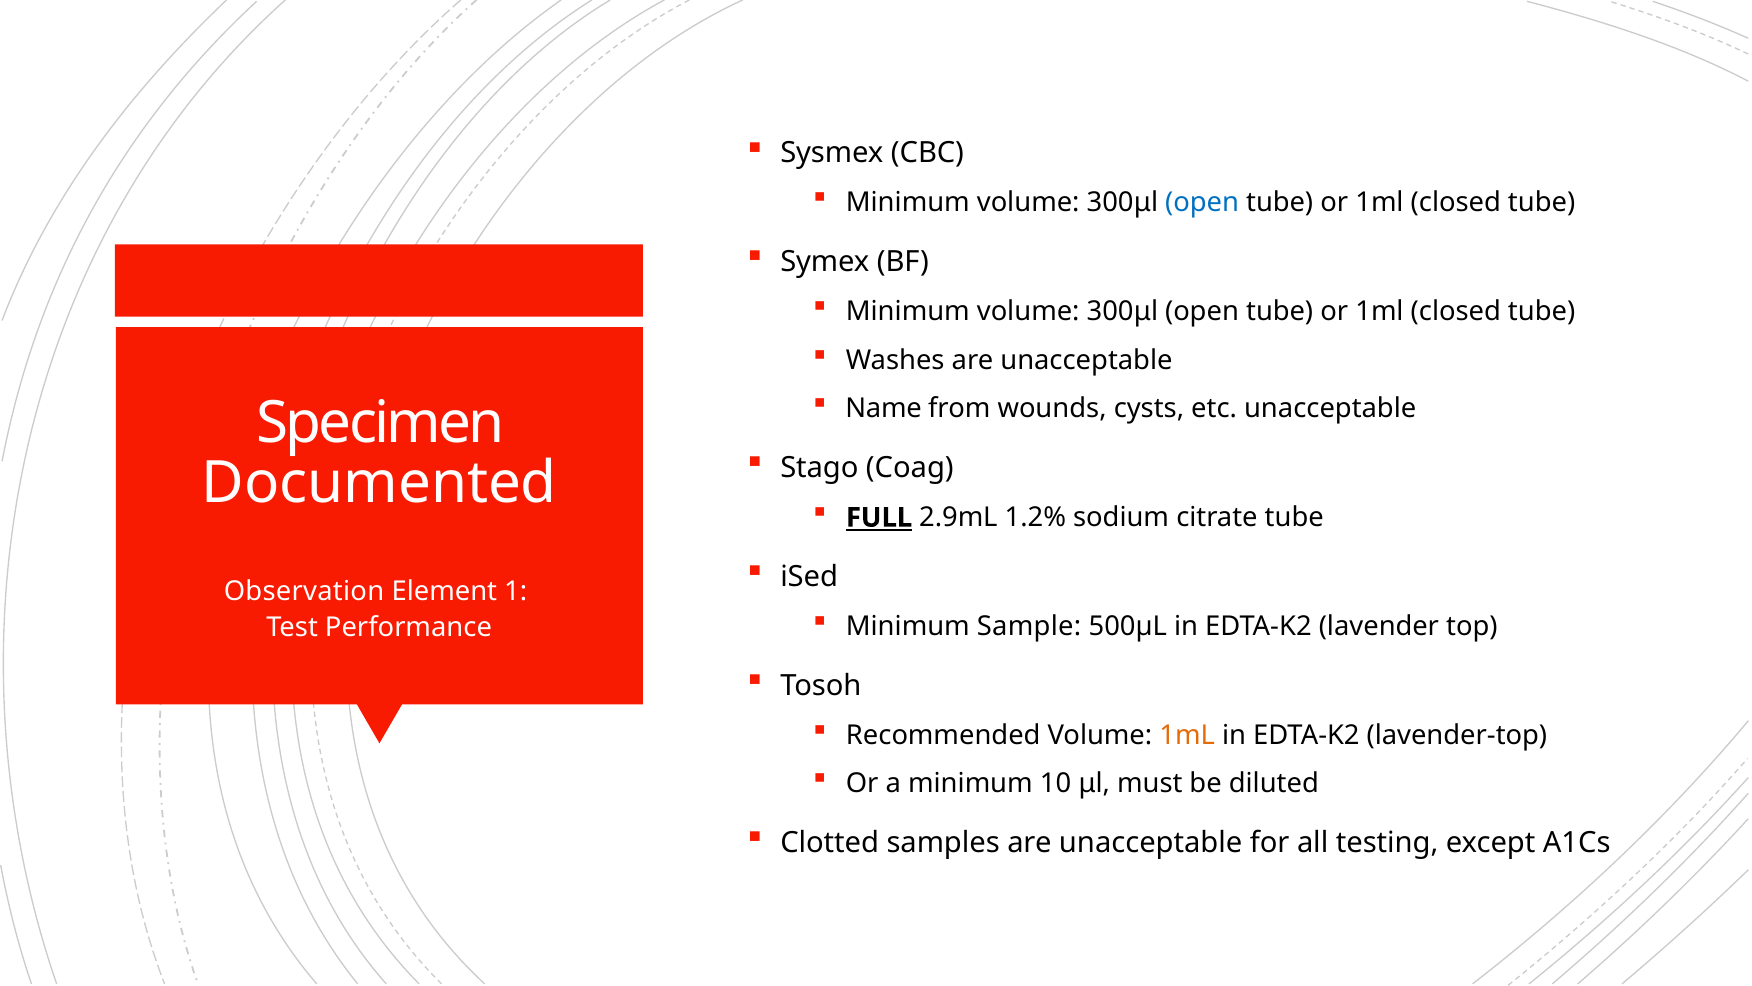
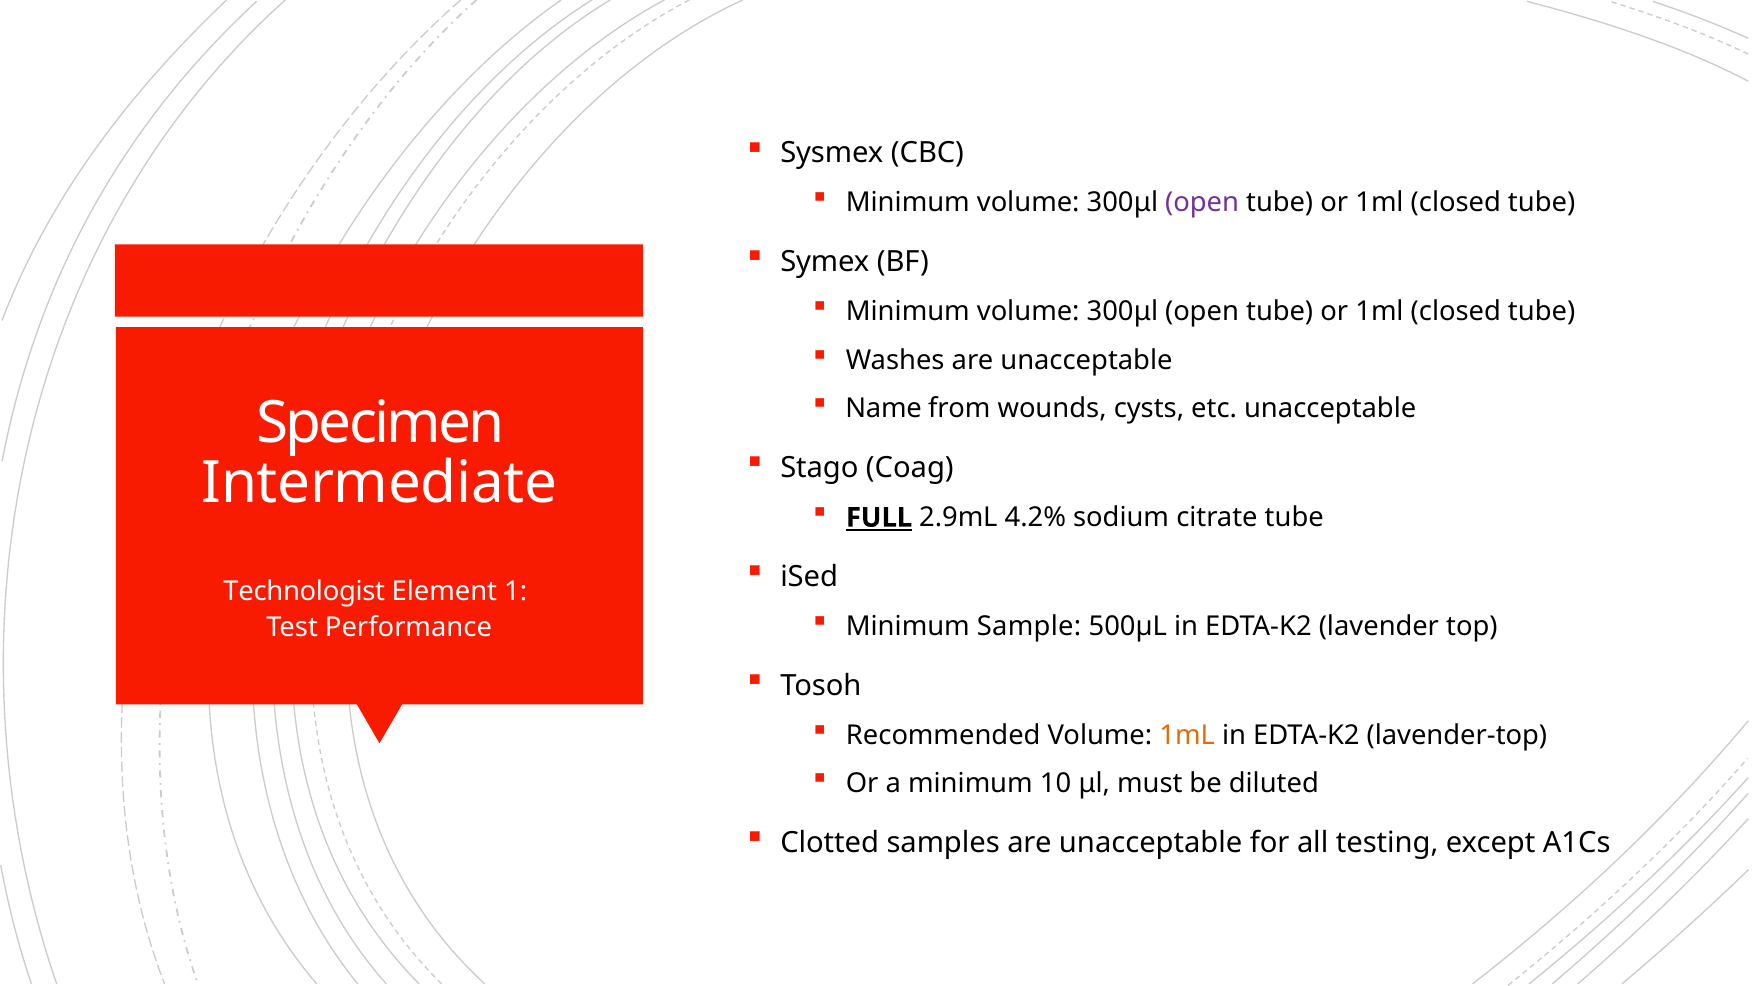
open at (1202, 203) colour: blue -> purple
Documented: Documented -> Intermediate
1.2%: 1.2% -> 4.2%
Observation: Observation -> Technologist
